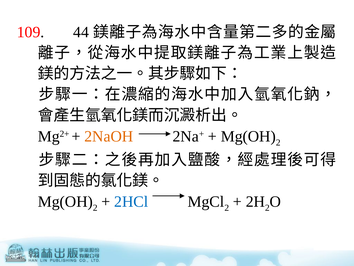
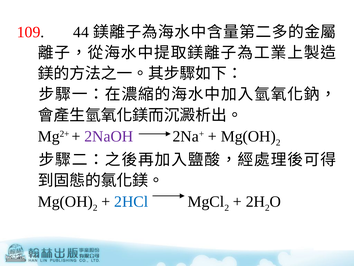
2NaOH colour: orange -> purple
